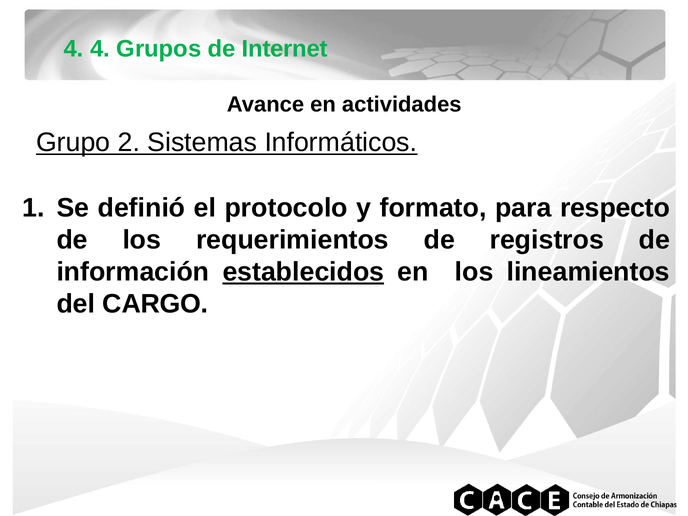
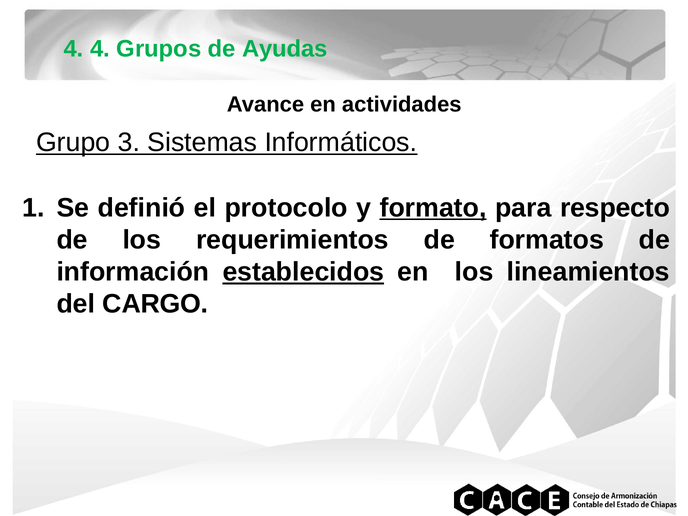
Internet: Internet -> Ayudas
2: 2 -> 3
formato underline: none -> present
registros: registros -> formatos
